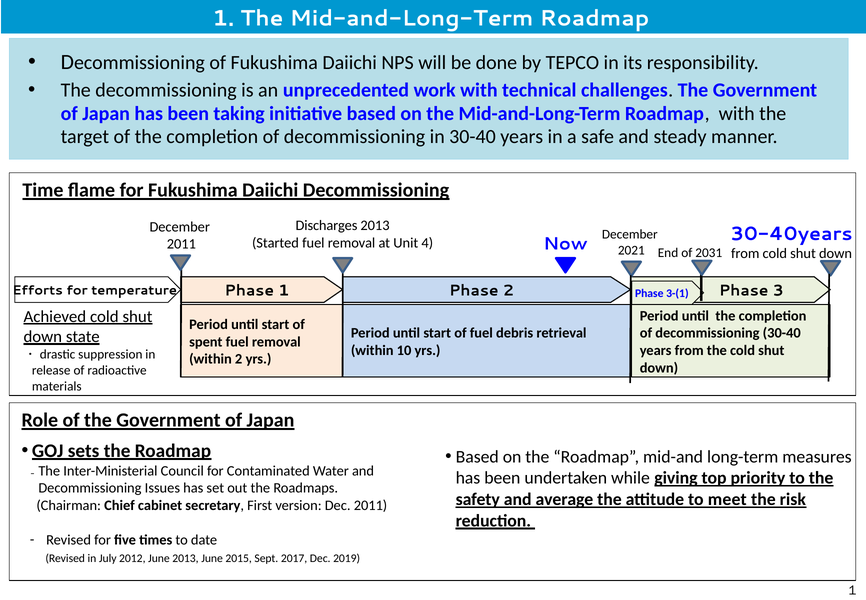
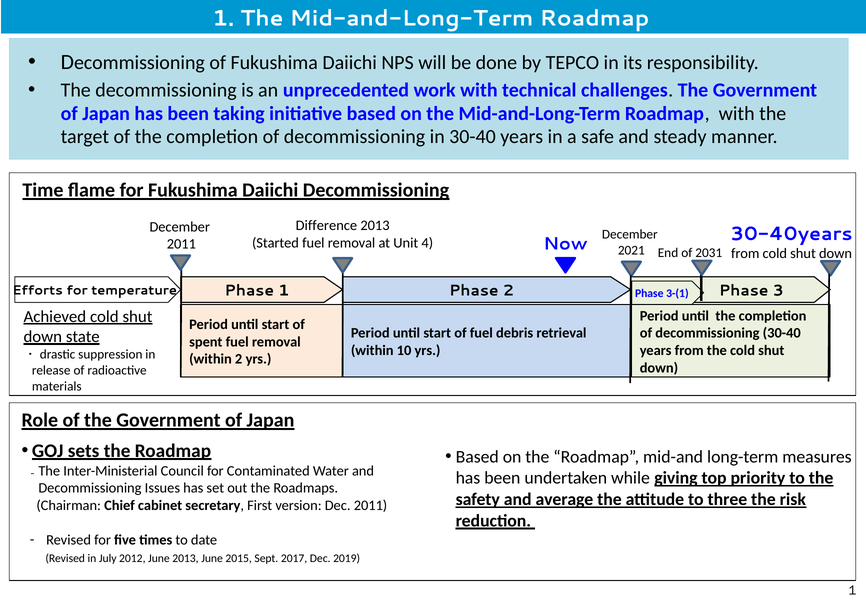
Discharges: Discharges -> Difference
meet: meet -> three
